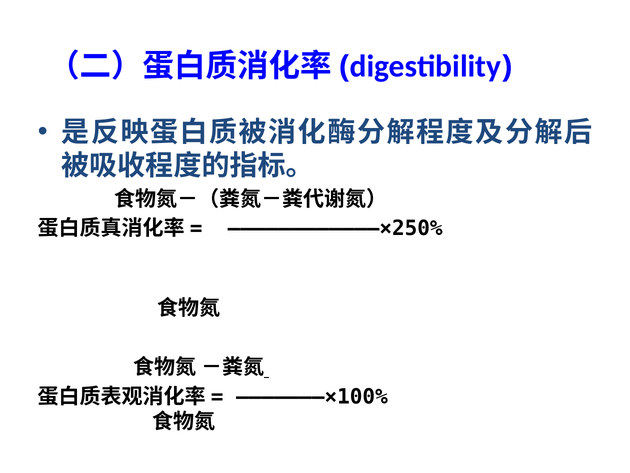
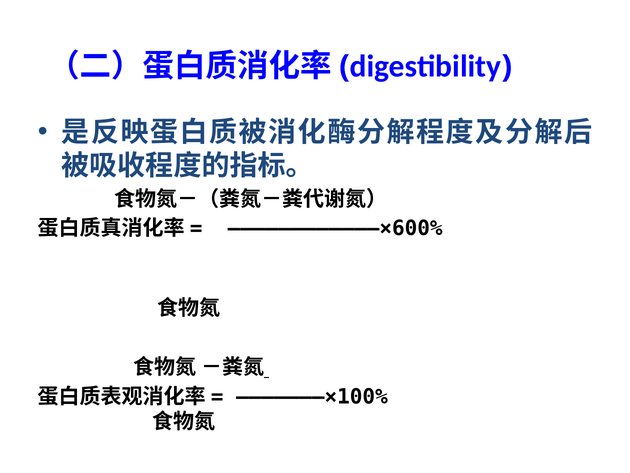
————————————×250%: ————————————×250% -> ————————————×600%
